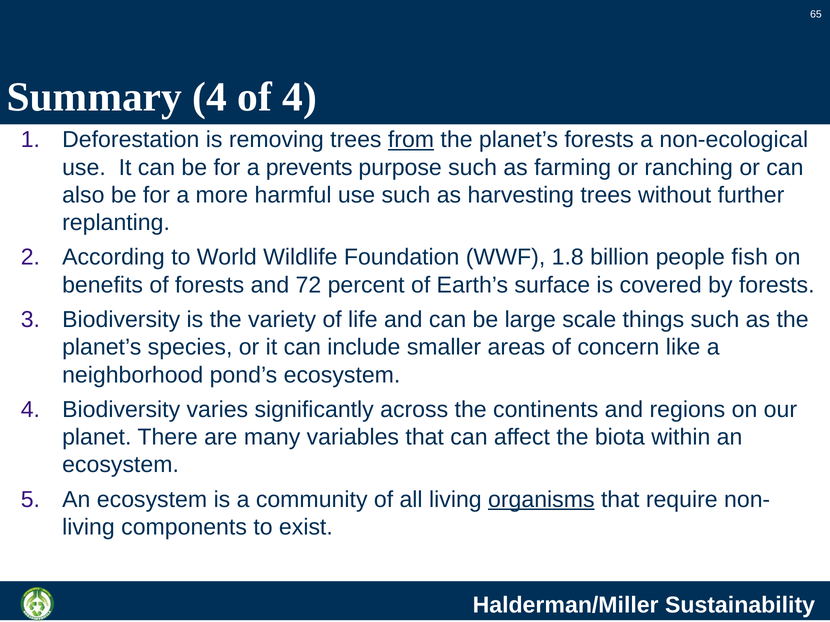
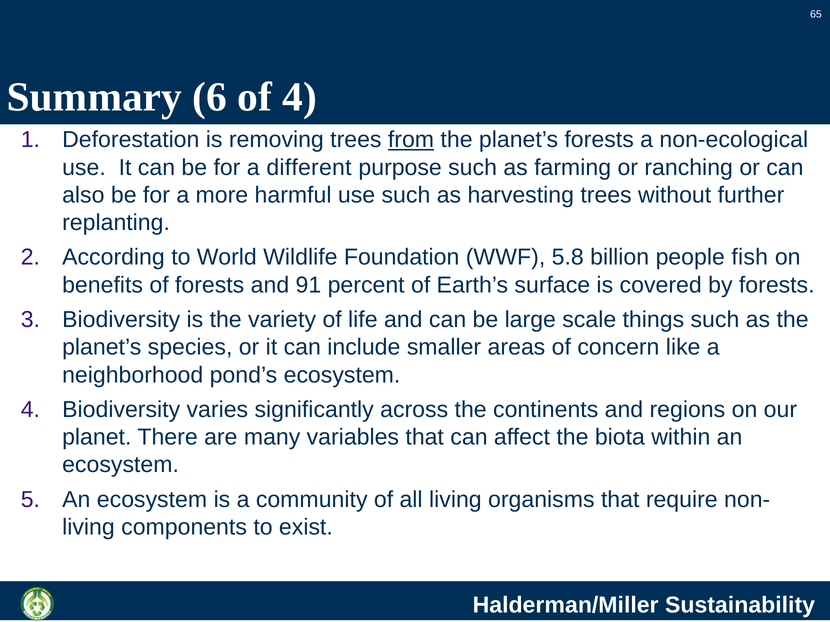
Summary 4: 4 -> 6
prevents: prevents -> different
1.8: 1.8 -> 5.8
72: 72 -> 91
organisms underline: present -> none
